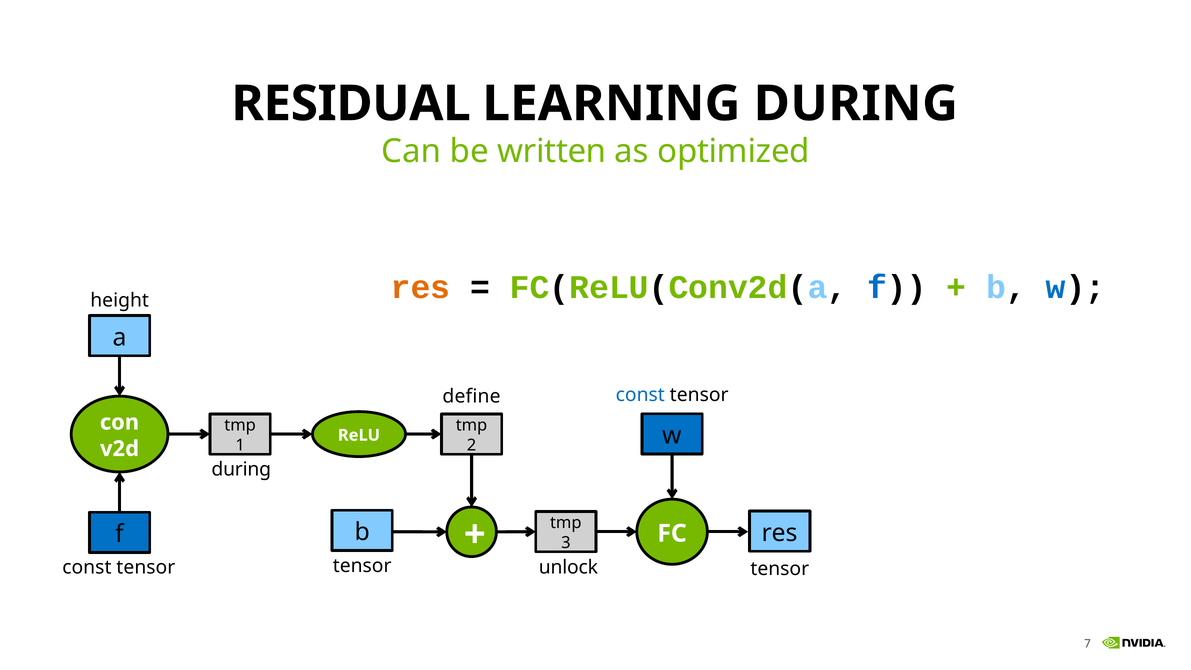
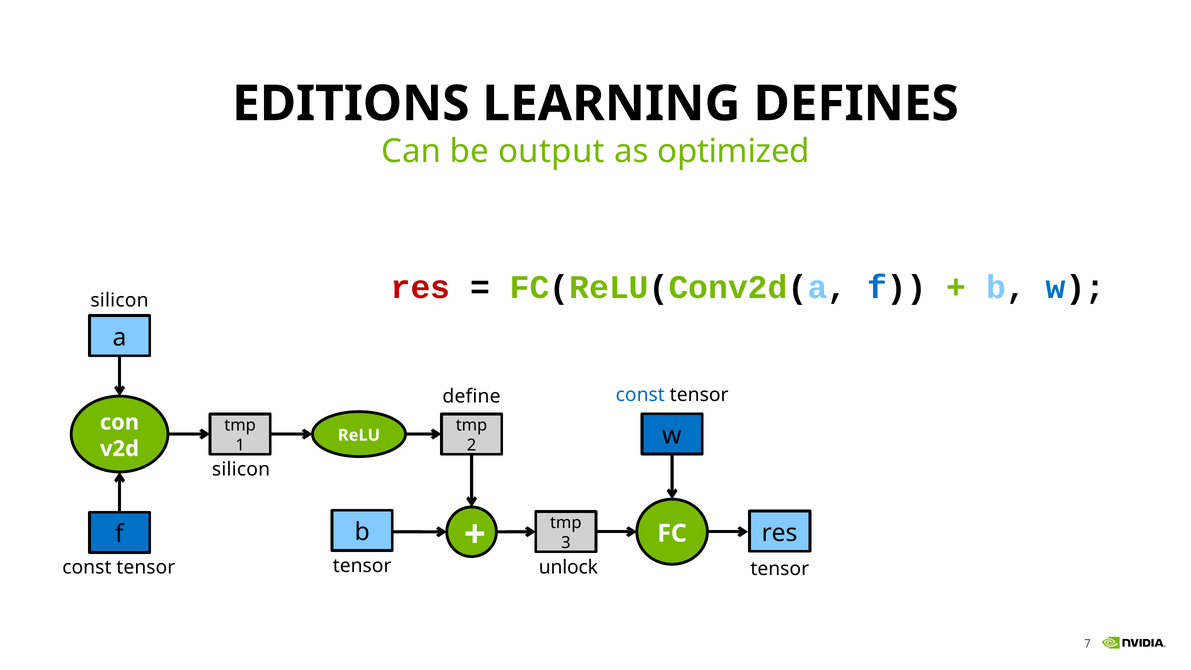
RESIDUAL: RESIDUAL -> EDITIONS
LEARNING DURING: DURING -> DEFINES
written: written -> output
res at (420, 287) colour: orange -> red
height at (120, 300): height -> silicon
during at (241, 469): during -> silicon
